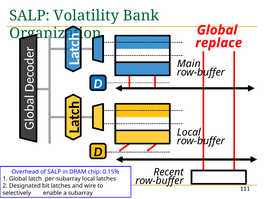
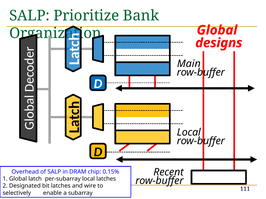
Volatility: Volatility -> Prioritize
replace: replace -> designs
